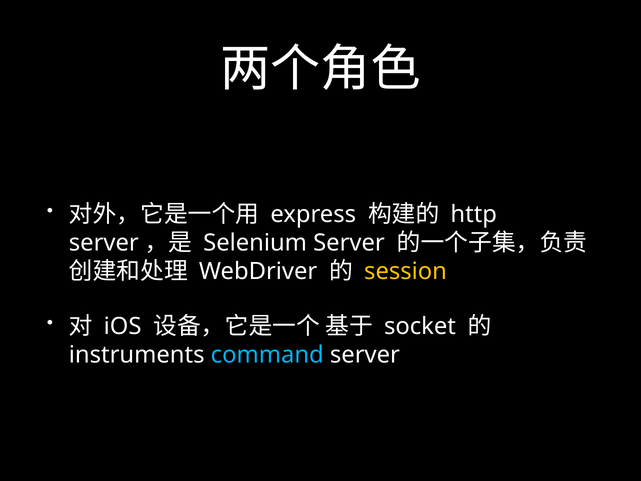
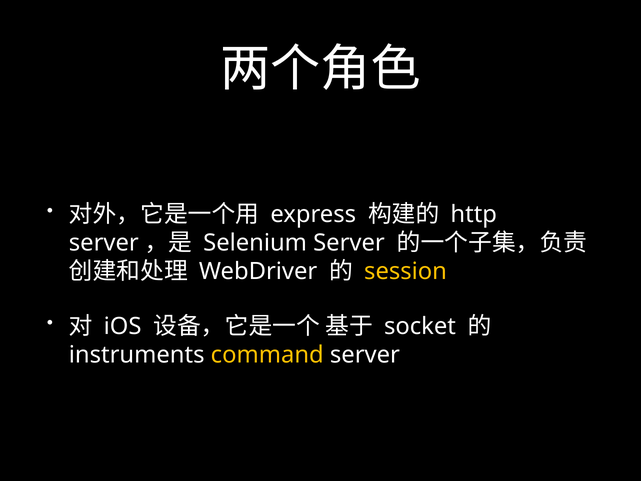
command colour: light blue -> yellow
